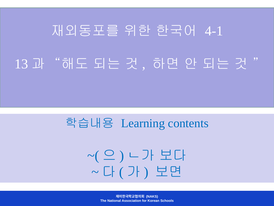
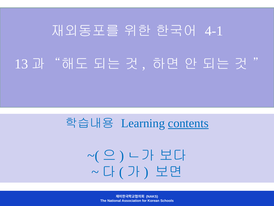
contents underline: none -> present
